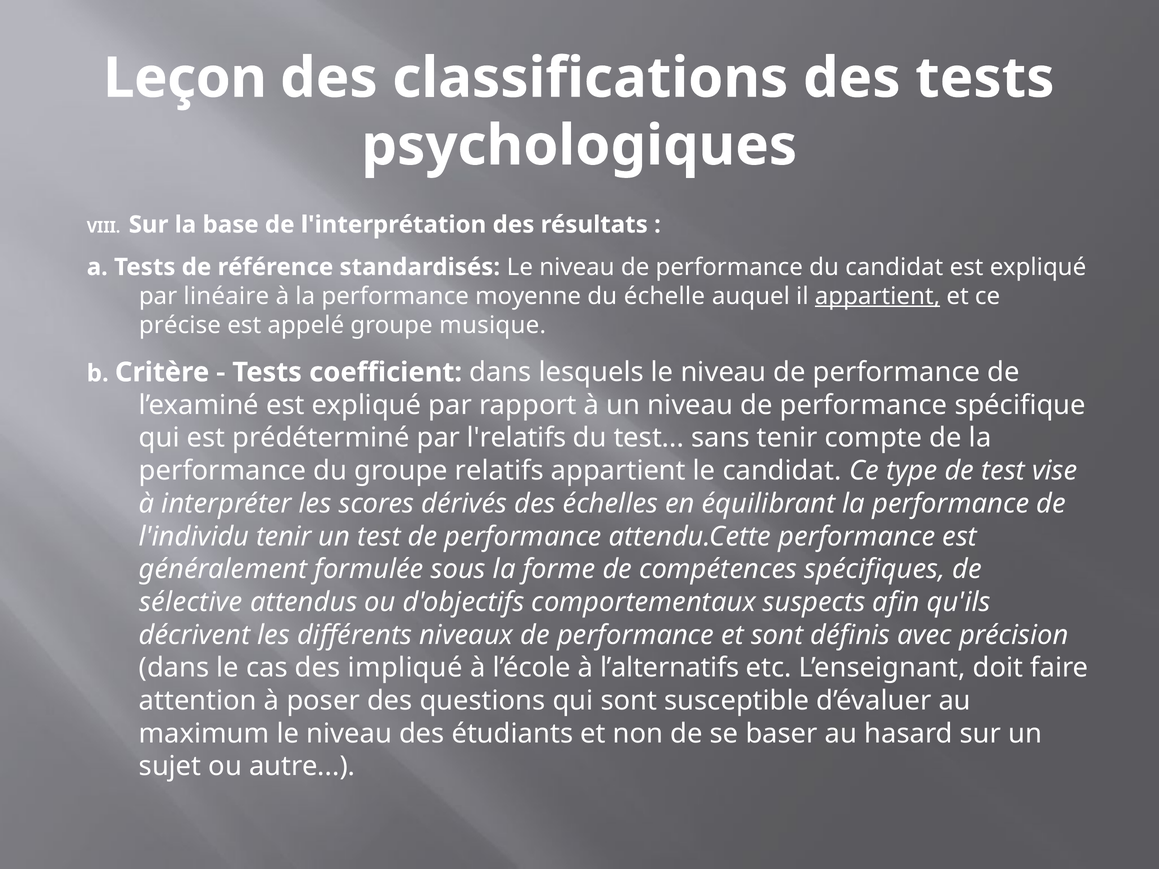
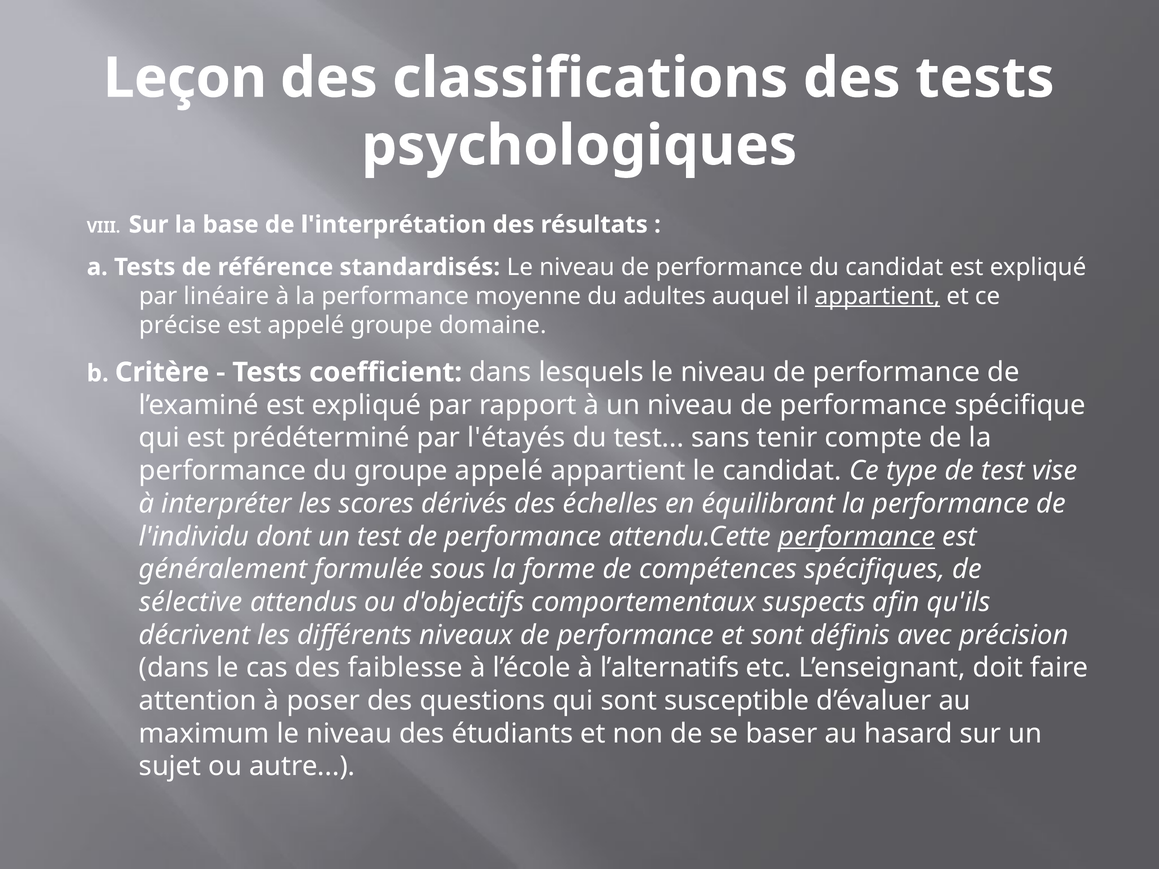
échelle: échelle -> adultes
musique: musique -> domaine
l'relatifs: l'relatifs -> l'étayés
groupe relatifs: relatifs -> appelé
l'individu tenir: tenir -> dont
performance at (857, 537) underline: none -> present
impliqué: impliqué -> faiblesse
